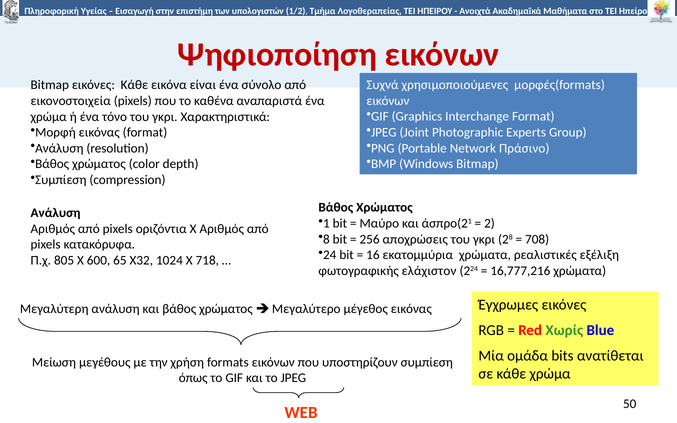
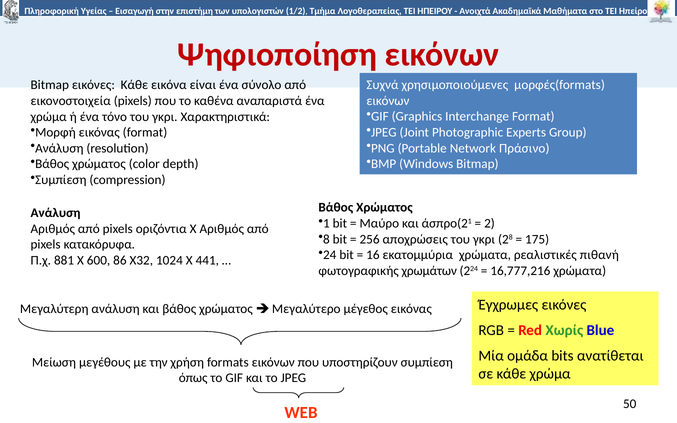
708: 708 -> 175
εξέλιξη: εξέλιξη -> πιθανή
805: 805 -> 881
65: 65 -> 86
718: 718 -> 441
ελάχιστον: ελάχιστον -> χρωμάτων
